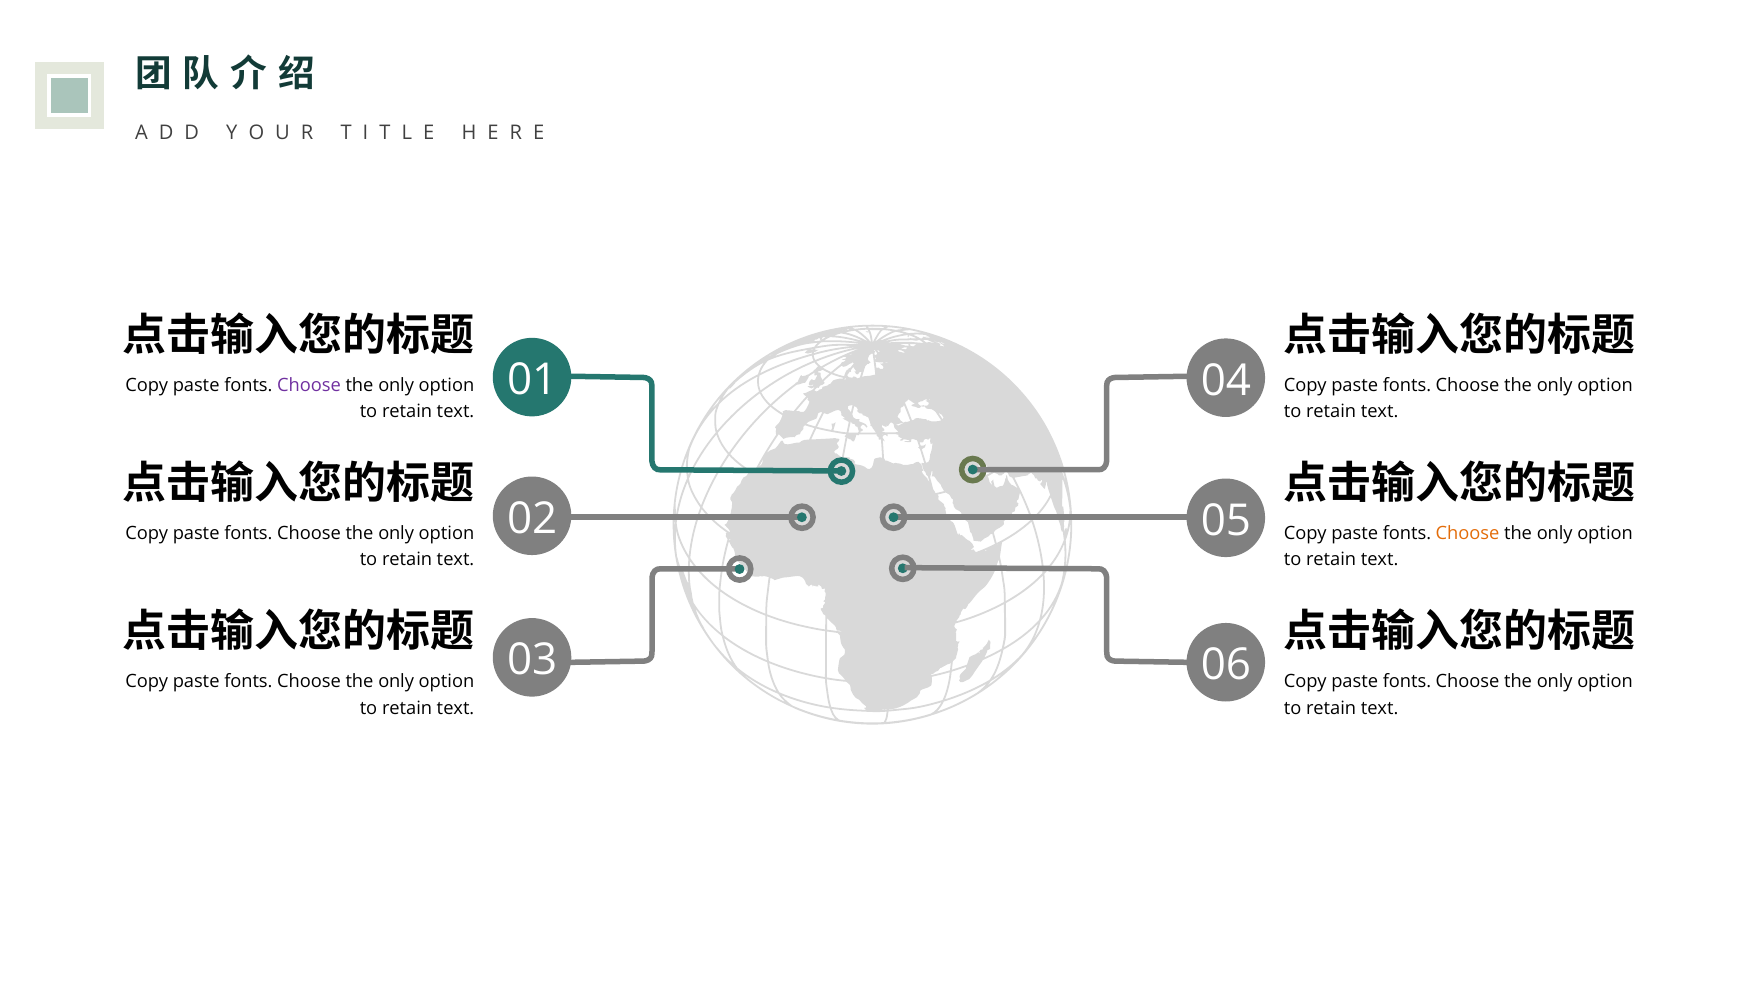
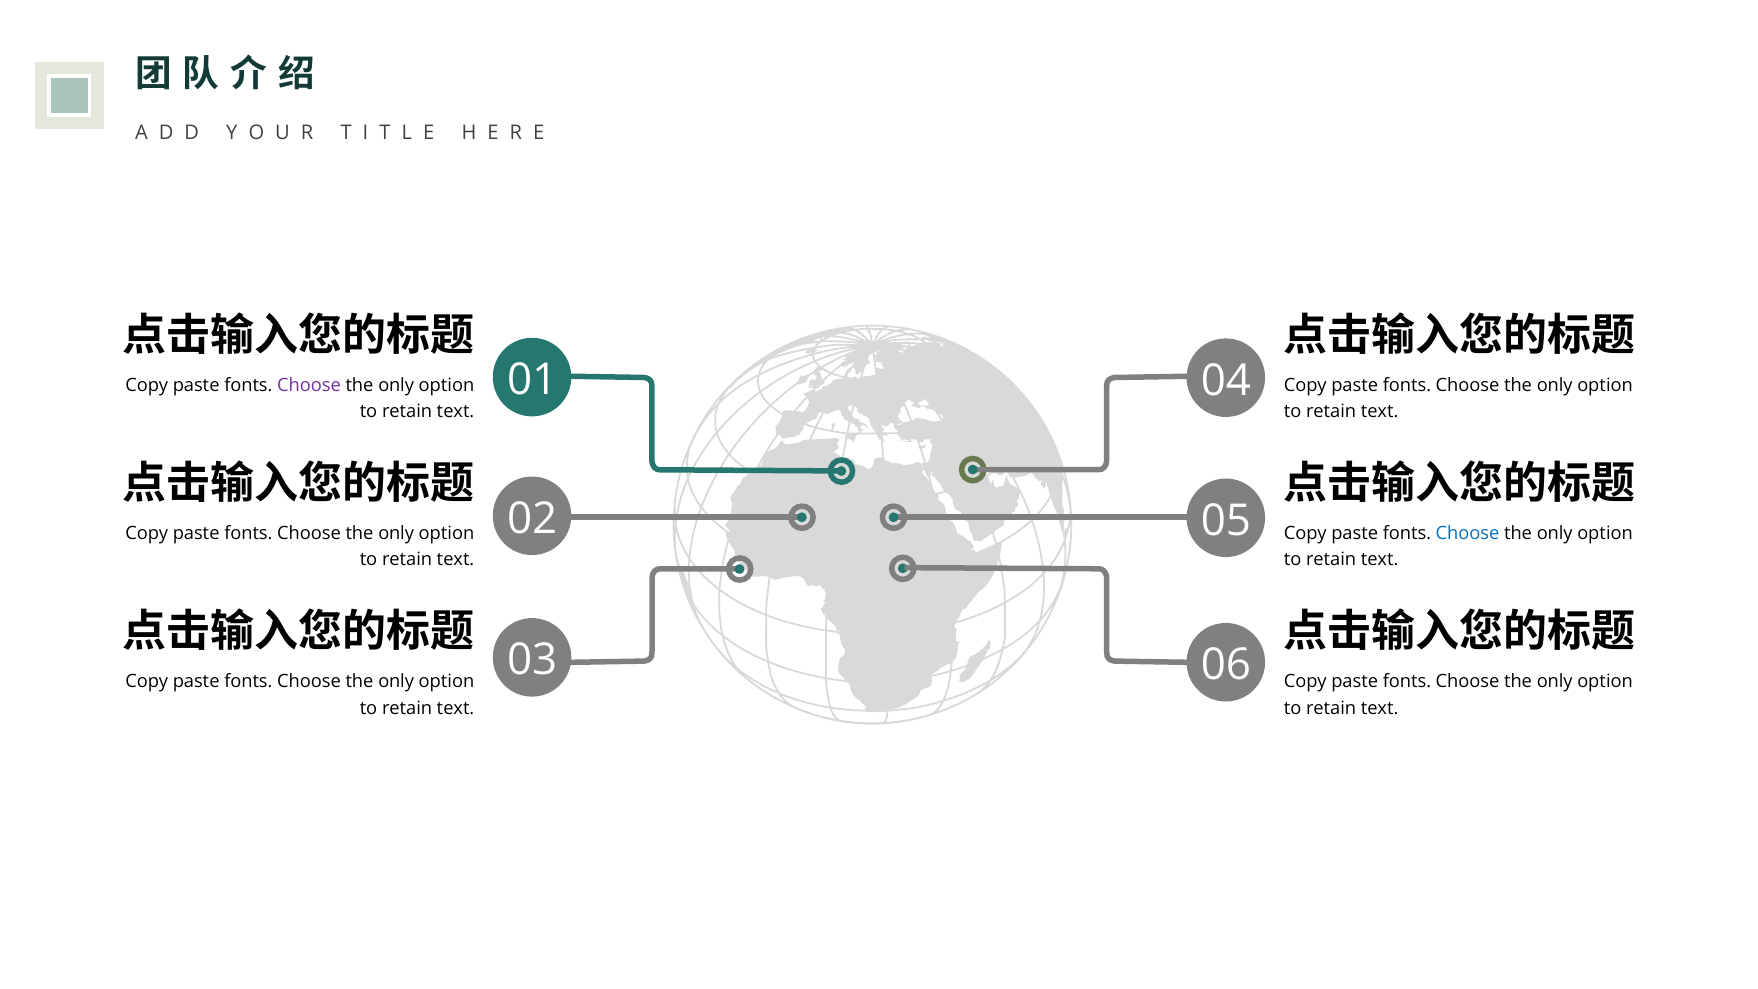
Choose at (1468, 533) colour: orange -> blue
